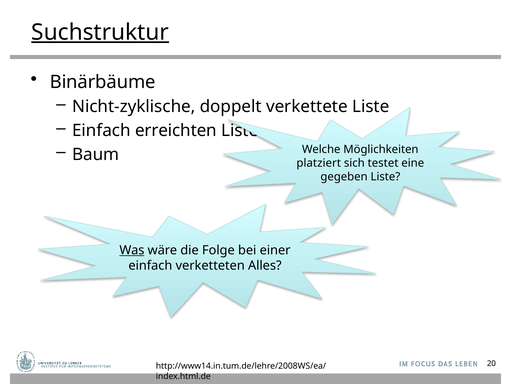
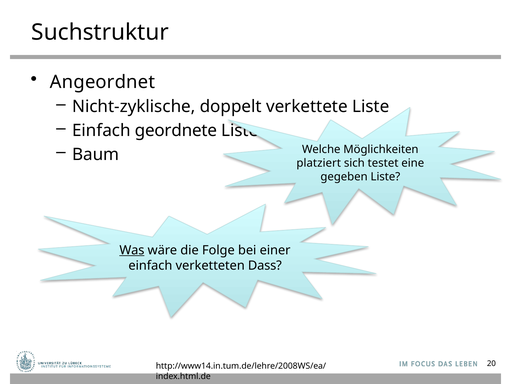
Suchstruktur underline: present -> none
Binärbäume: Binärbäume -> Angeordnet
erreichten: erreichten -> geordnete
Alles: Alles -> Dass
